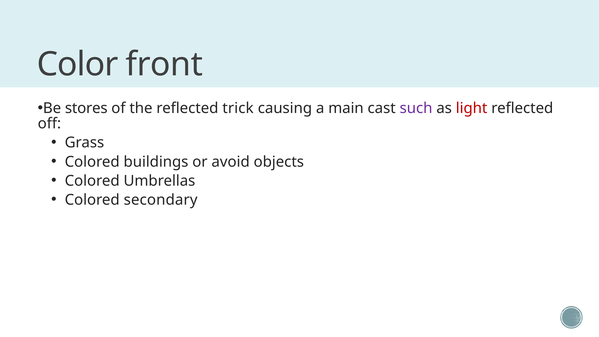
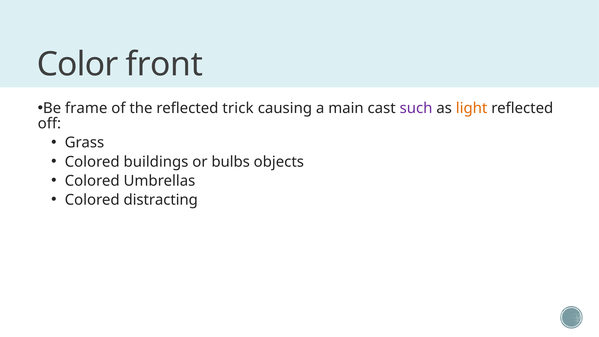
stores: stores -> frame
light colour: red -> orange
avoid: avoid -> bulbs
secondary: secondary -> distracting
